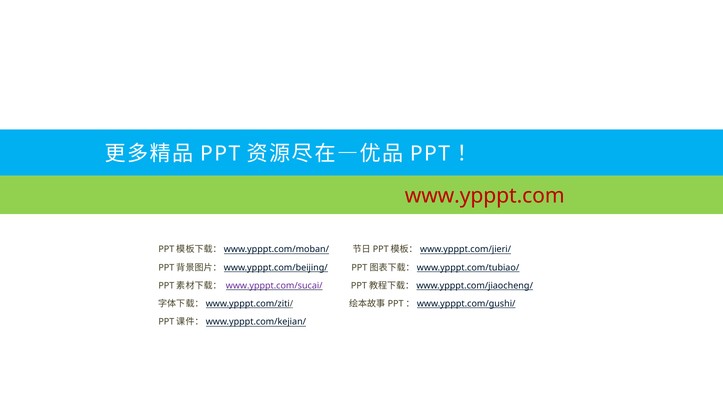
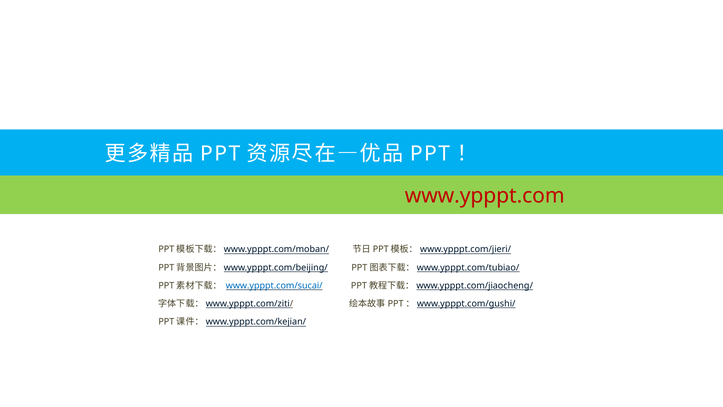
www.ypppt.com/sucai/ colour: purple -> blue
